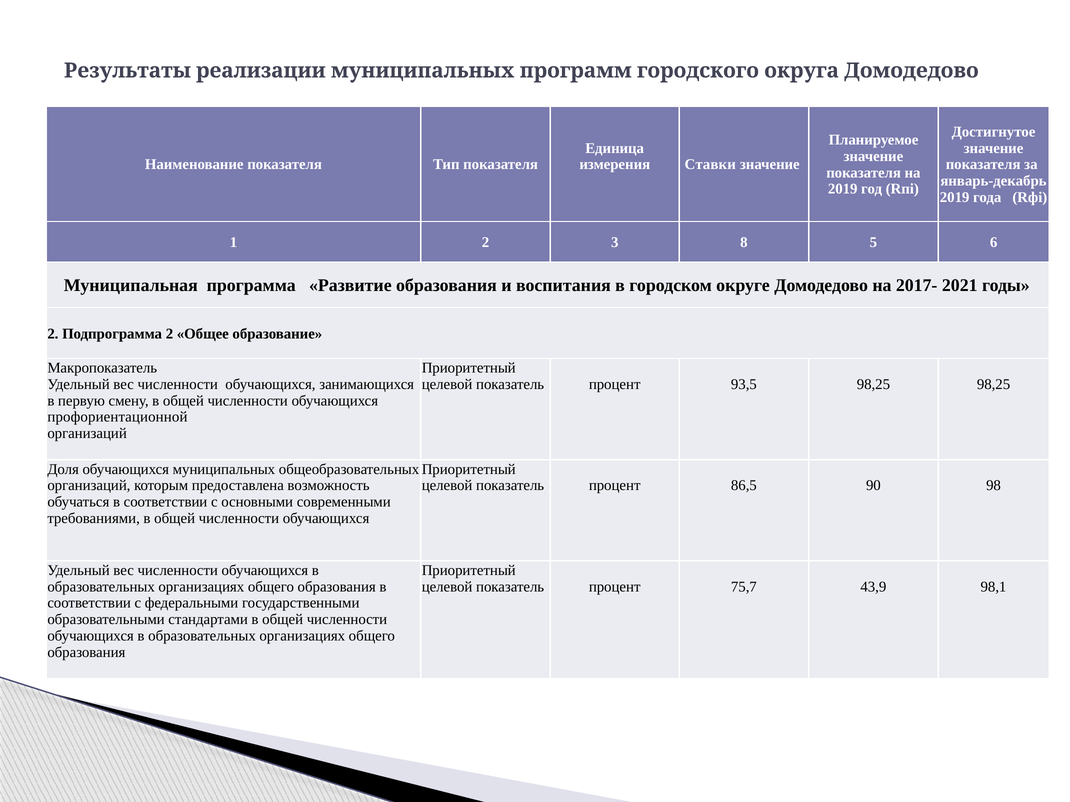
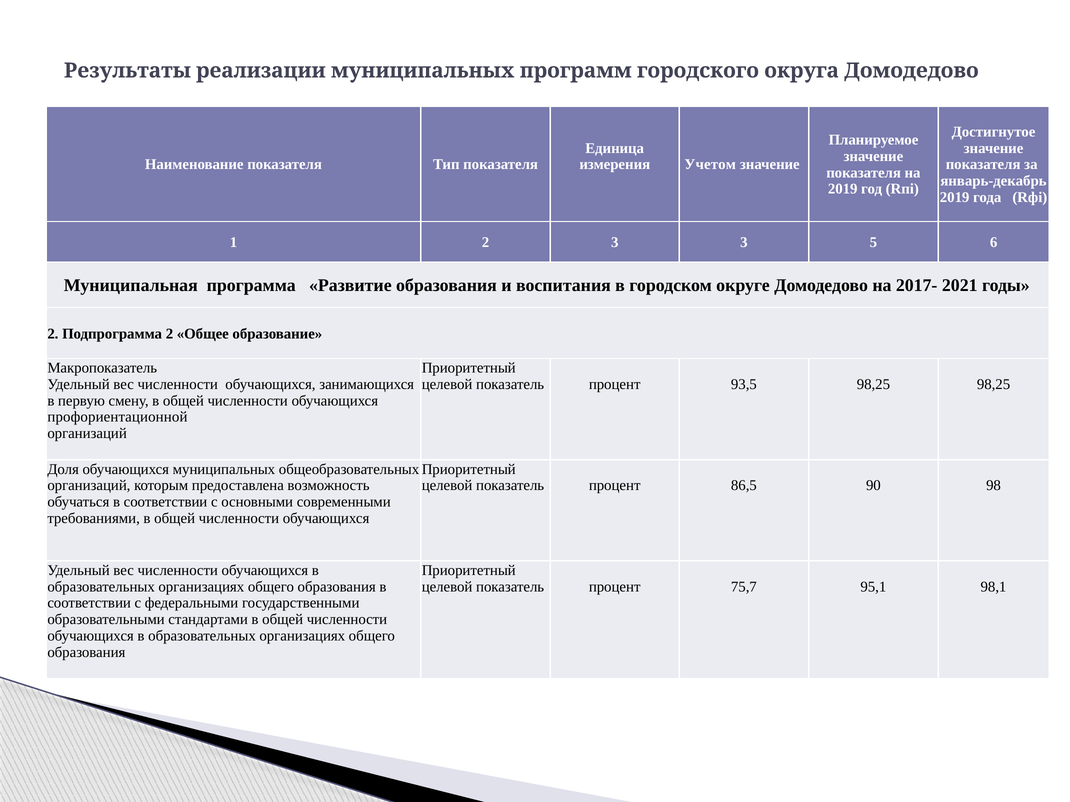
Ставки: Ставки -> Учетом
3 8: 8 -> 3
43,9: 43,9 -> 95,1
